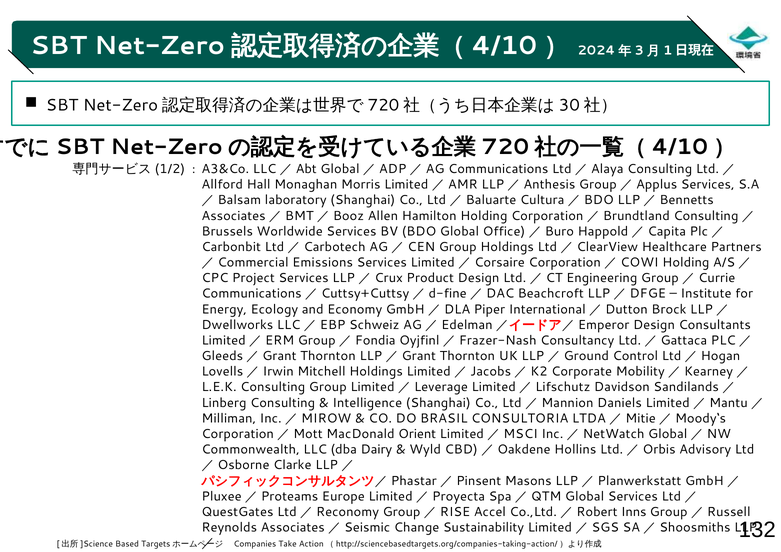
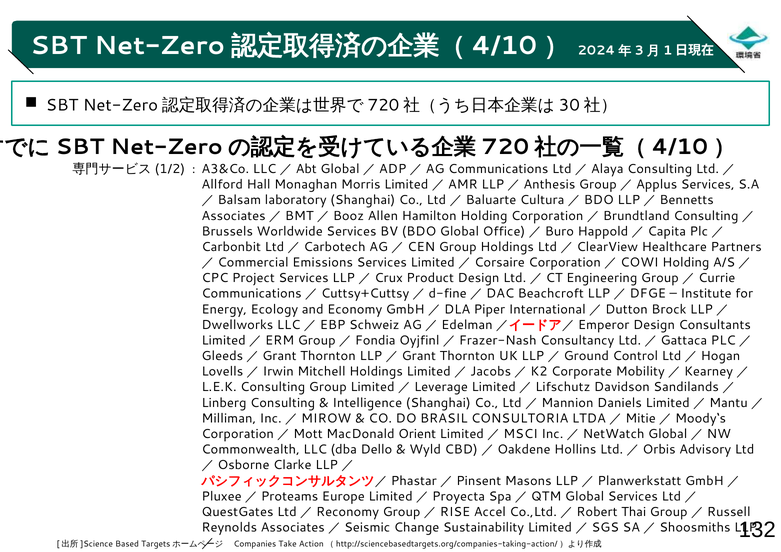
Dairy: Dairy -> Dello
Inns: Inns -> Thai
